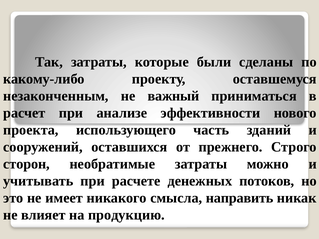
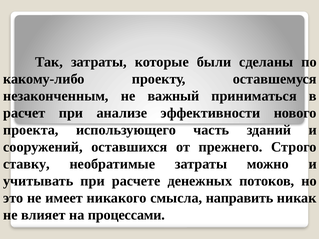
сторон: сторон -> ставку
продукцию: продукцию -> процессами
